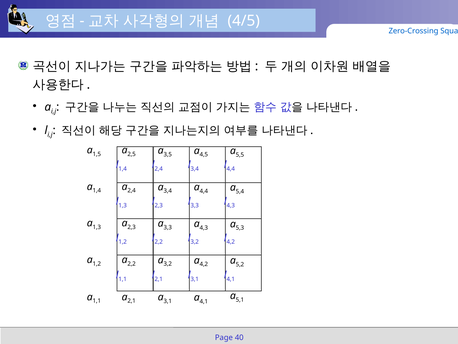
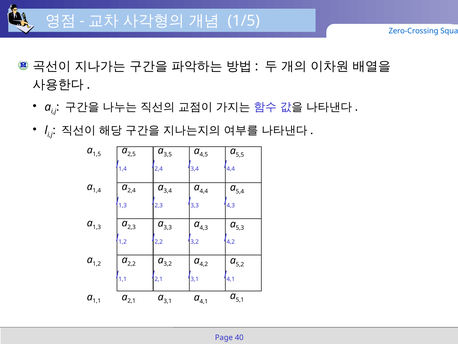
4/5: 4/5 -> 1/5
